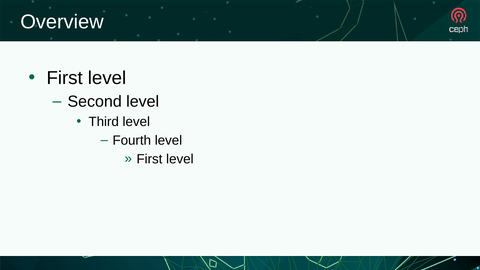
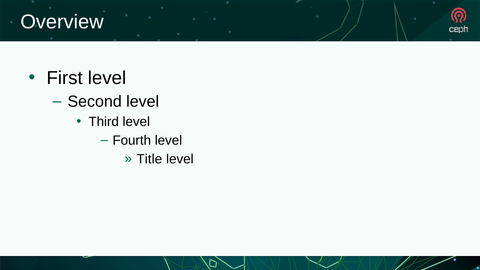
First at (149, 159): First -> Title
